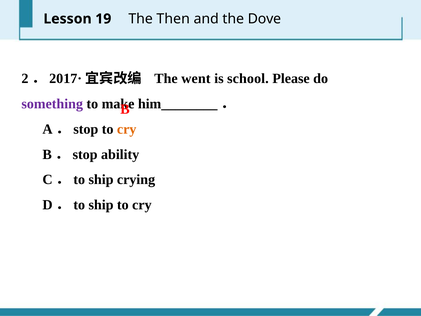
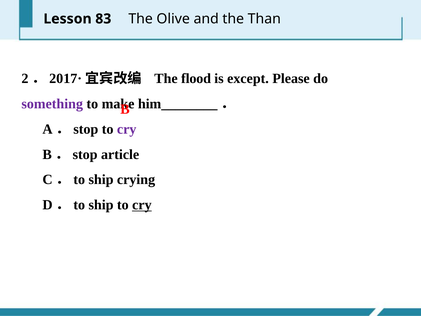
19: 19 -> 83
Then: Then -> Olive
Dove: Dove -> Than
went: went -> flood
school: school -> except
cry at (127, 129) colour: orange -> purple
ability: ability -> article
cry at (142, 205) underline: none -> present
